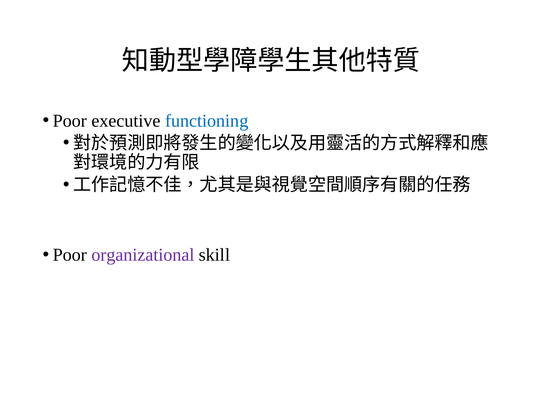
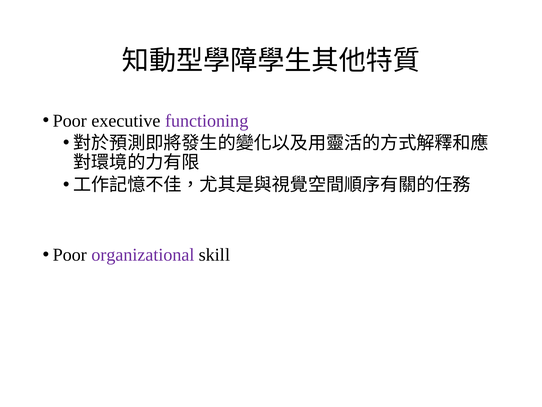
functioning colour: blue -> purple
